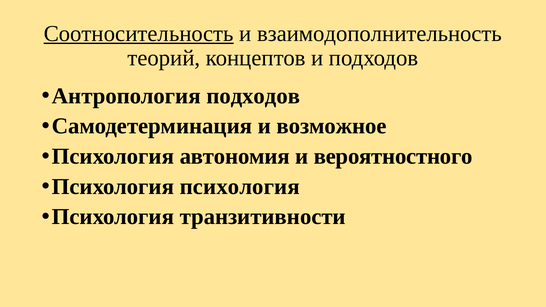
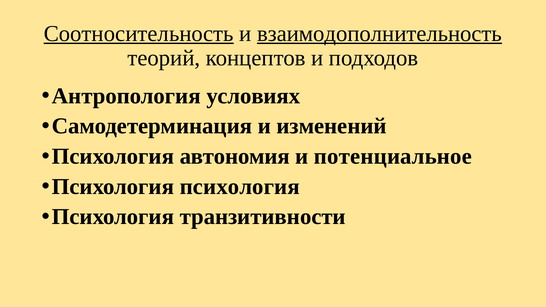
взаимодополнительность underline: none -> present
Антропология подходов: подходов -> условиях
возможное: возможное -> изменений
вероятностного: вероятностного -> потенциальное
